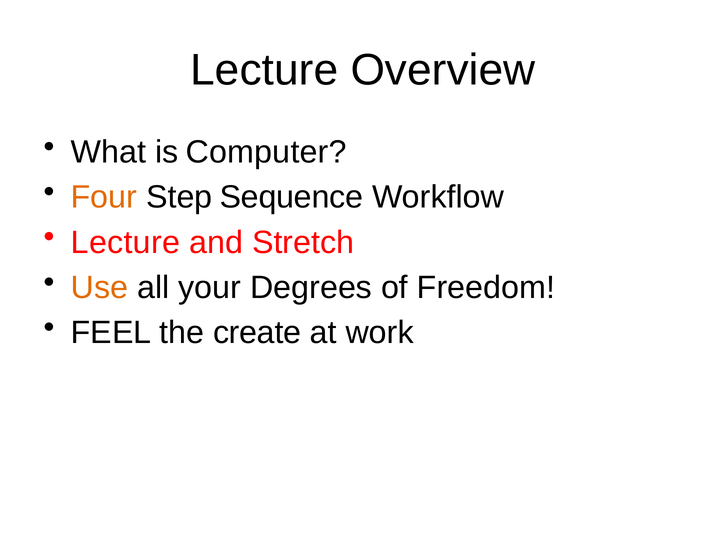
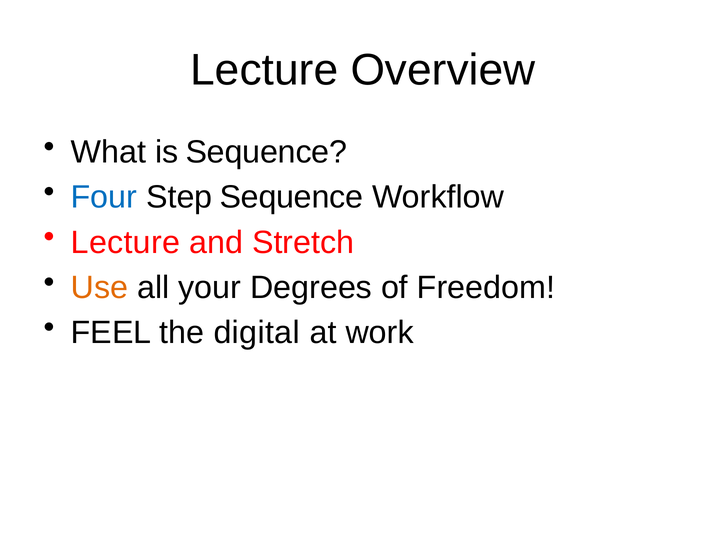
is Computer: Computer -> Sequence
Four colour: orange -> blue
create: create -> digital
